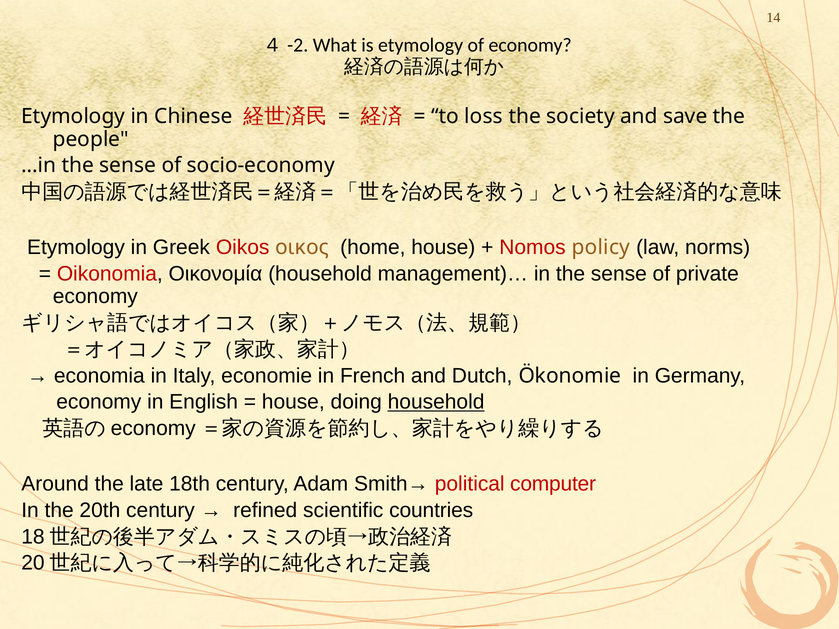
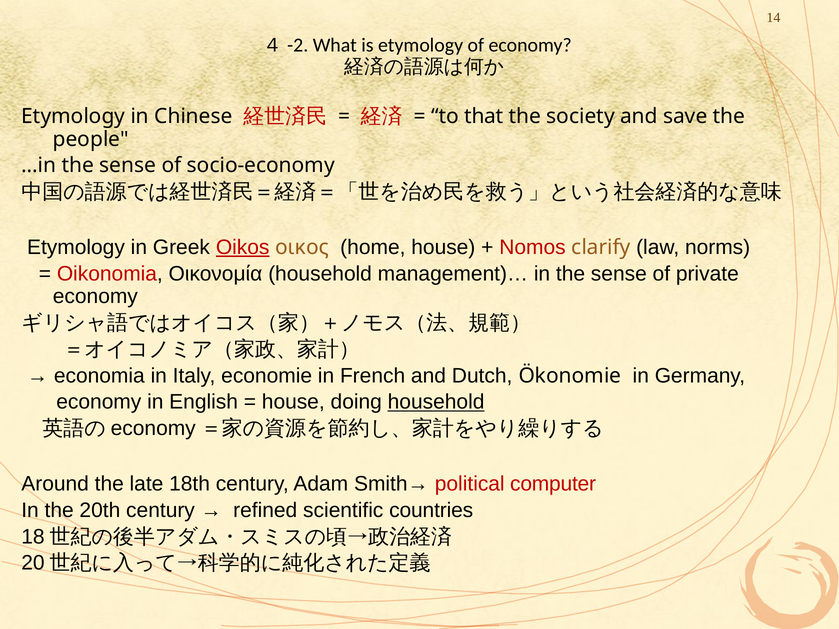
loss: loss -> that
Oikos underline: none -> present
policy: policy -> clarify
